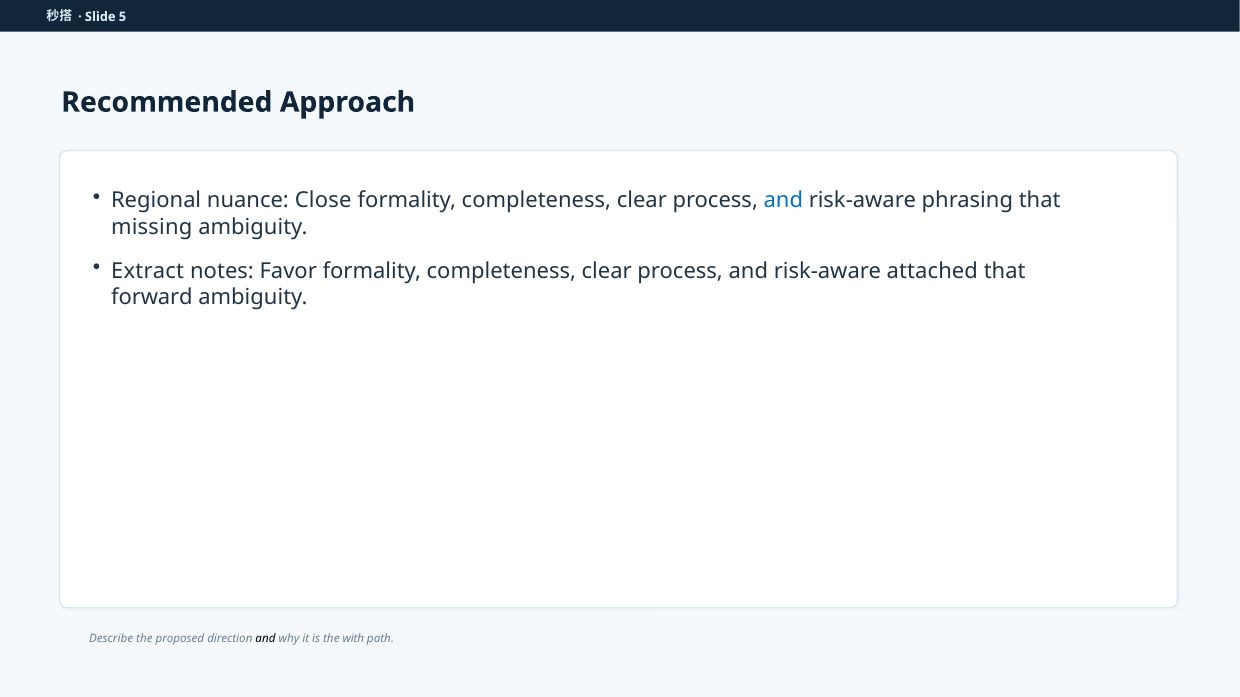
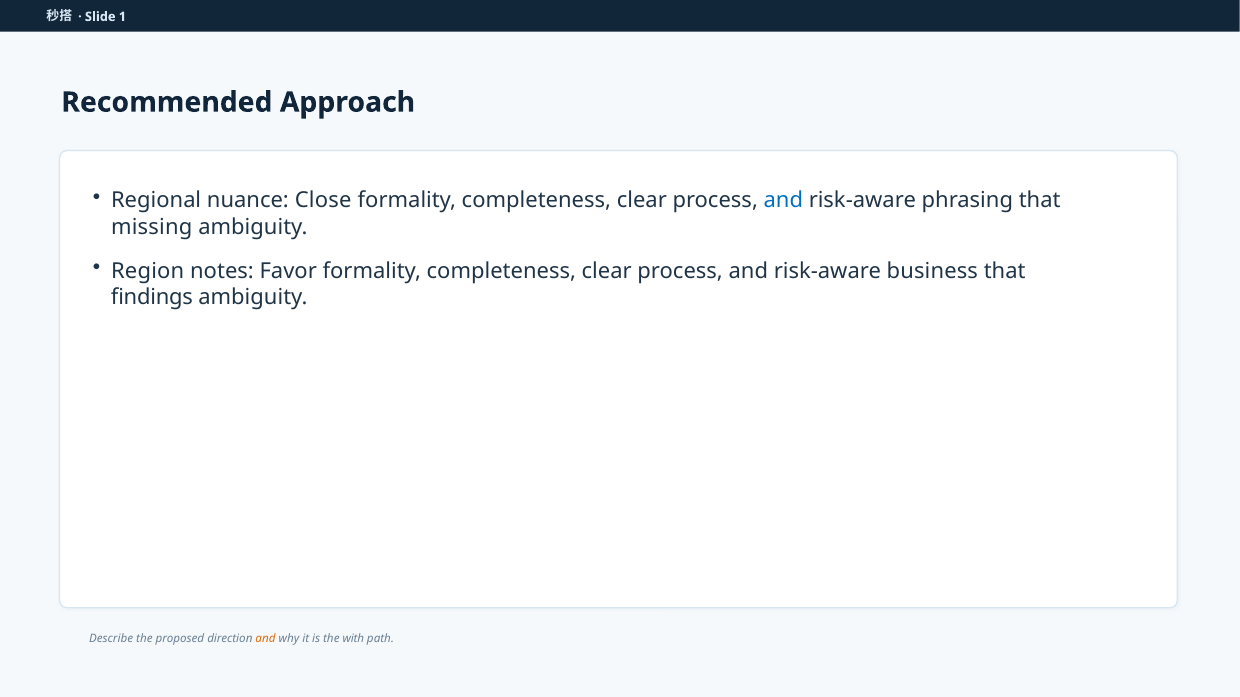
5: 5 -> 1
Extract: Extract -> Region
attached: attached -> business
forward: forward -> findings
and at (266, 639) colour: black -> orange
